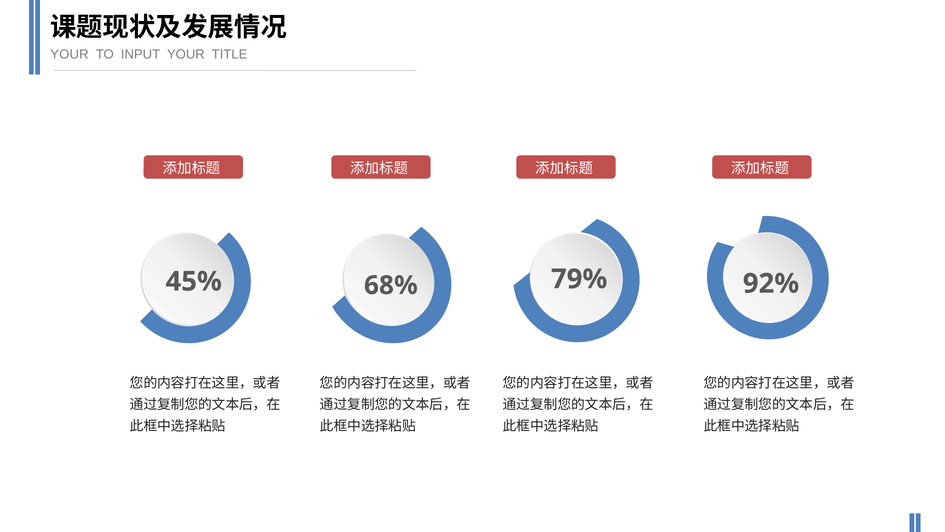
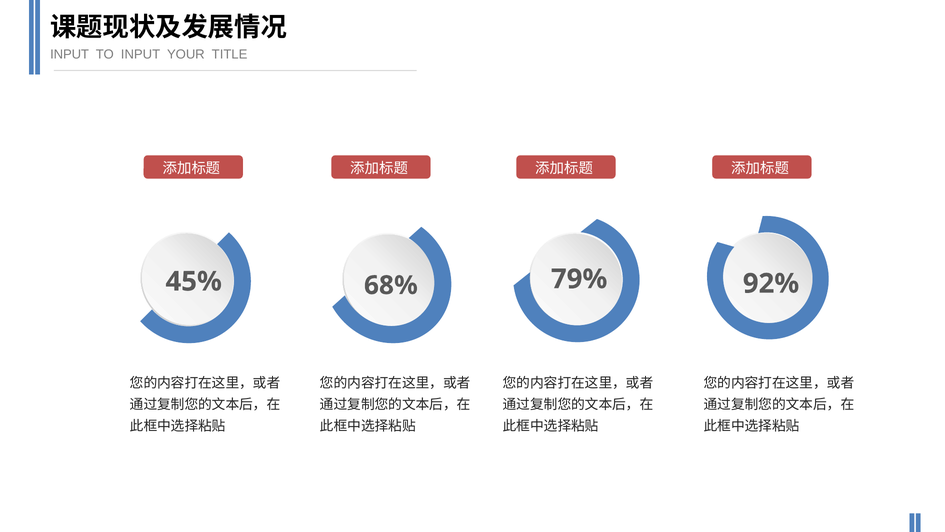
YOUR at (69, 54): YOUR -> INPUT
